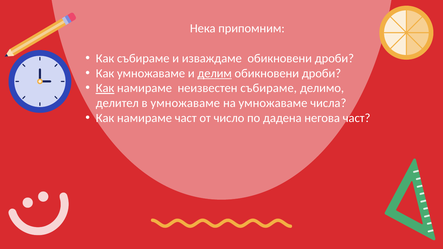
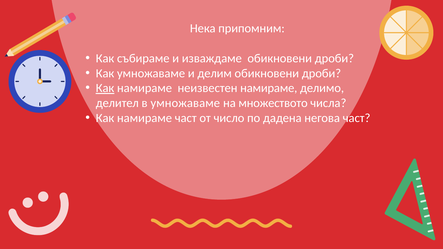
делим underline: present -> none
неизвестен събираме: събираме -> намираме
на умножаваме: умножаваме -> множеството
